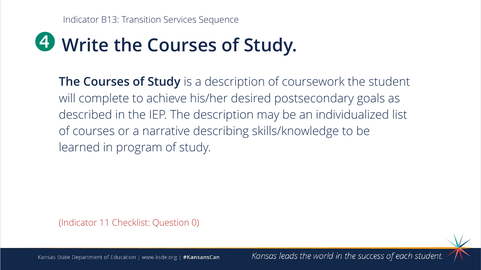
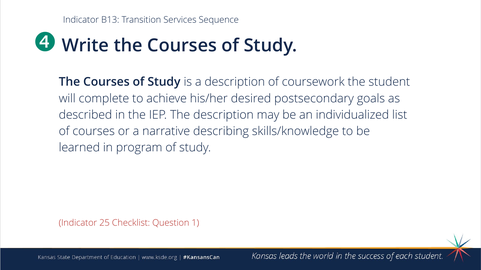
11: 11 -> 25
0: 0 -> 1
